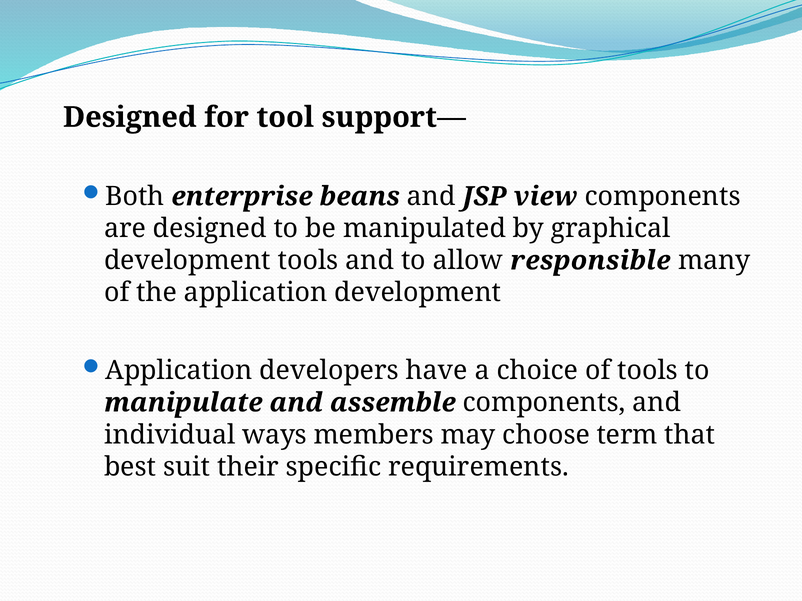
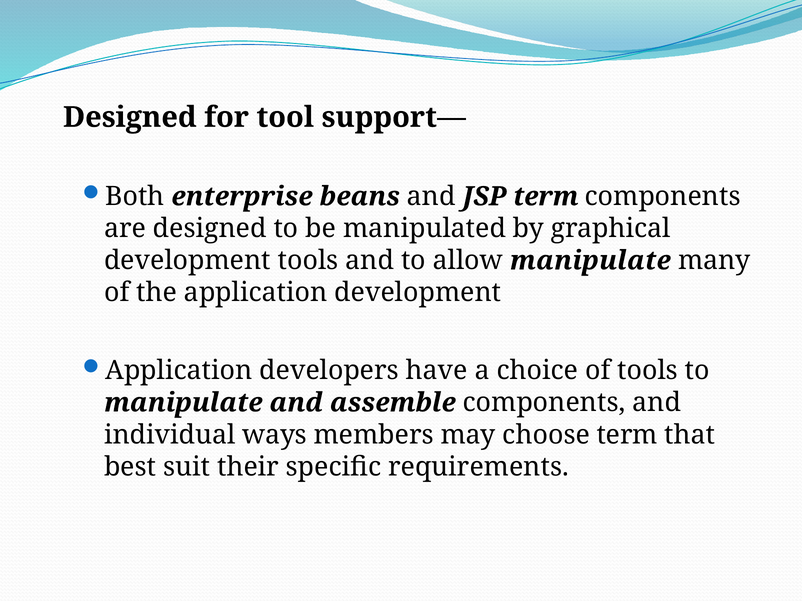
JSP view: view -> term
allow responsible: responsible -> manipulate
